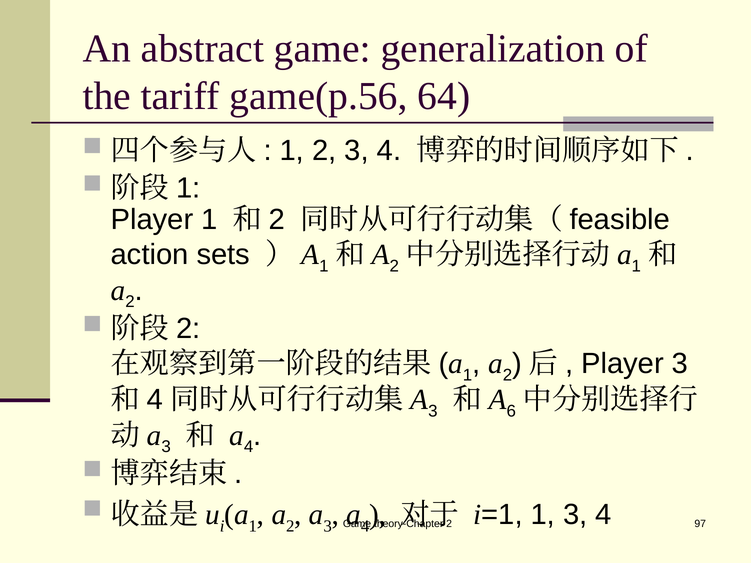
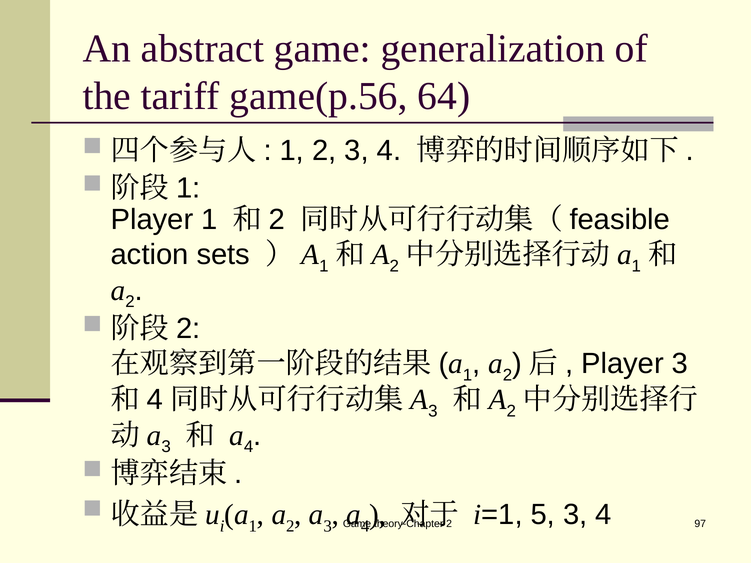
6 at (511, 411): 6 -> 2
i=1 1: 1 -> 5
